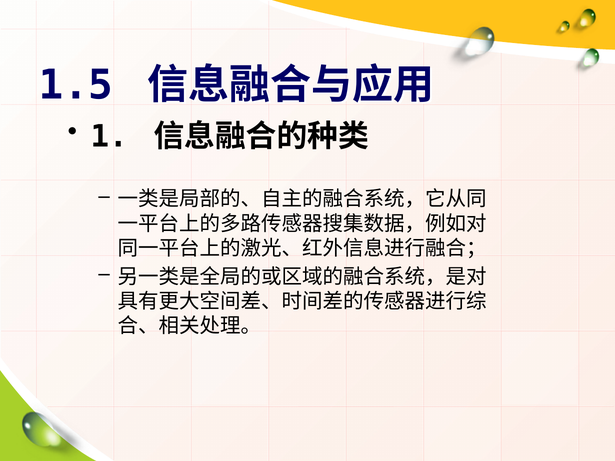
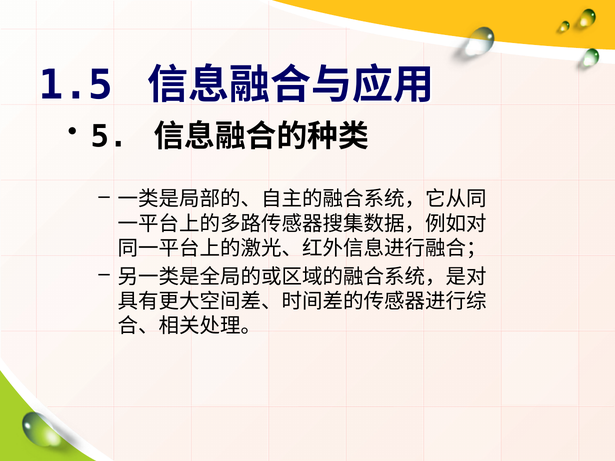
1: 1 -> 5
